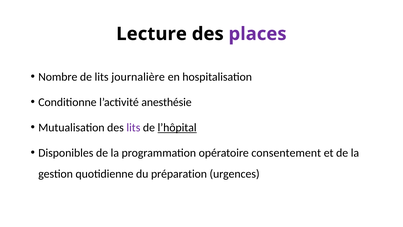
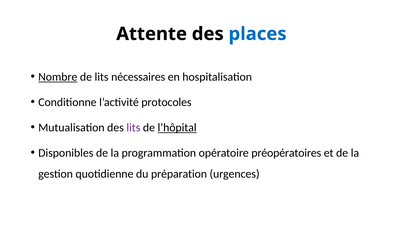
Lecture: Lecture -> Attente
places colour: purple -> blue
Nombre underline: none -> present
journalière: journalière -> nécessaires
anesthésie: anesthésie -> protocoles
consentement: consentement -> préopératoires
